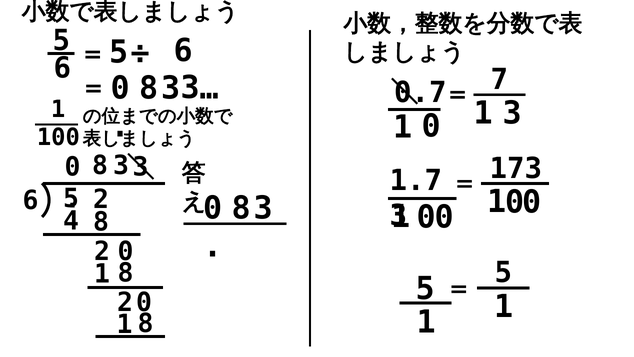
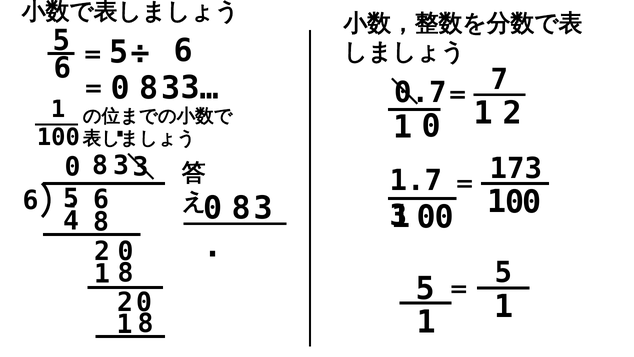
1 3: 3 -> 2
6 2: 2 -> 6
